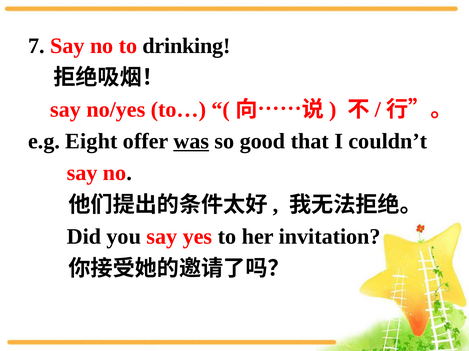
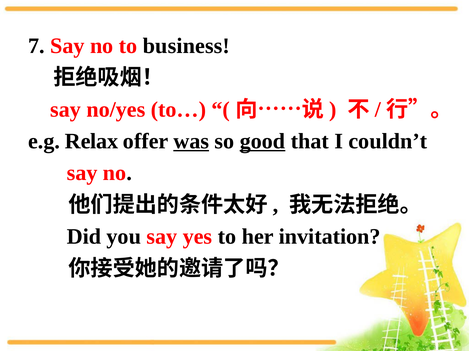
drinking: drinking -> business
Eight: Eight -> Relax
good underline: none -> present
